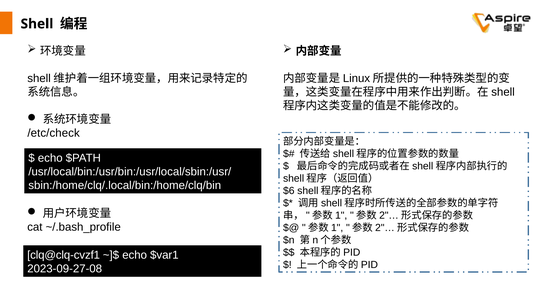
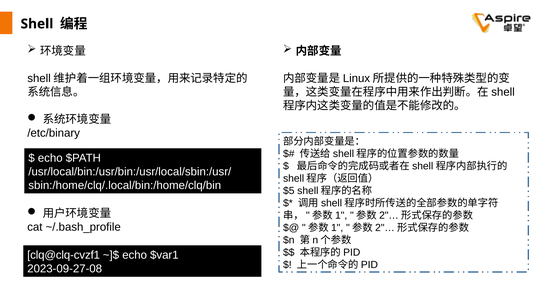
/etc/check: /etc/check -> /etc/binary
$6: $6 -> $5
